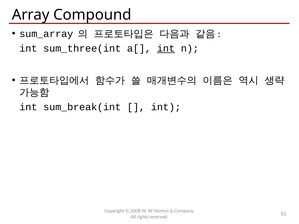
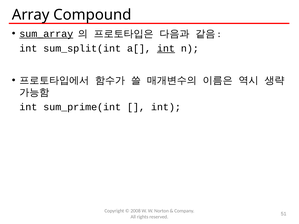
sum_array underline: none -> present
sum_three(int: sum_three(int -> sum_split(int
sum_break(int: sum_break(int -> sum_prime(int
